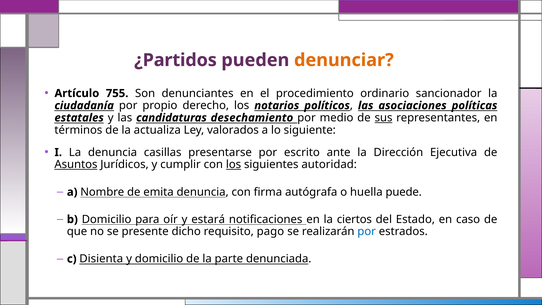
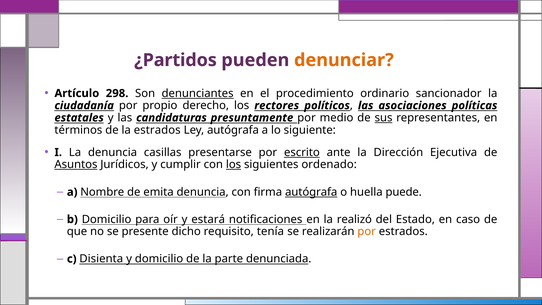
755: 755 -> 298
denunciantes underline: none -> present
notarios: notarios -> rectores
desechamiento: desechamiento -> presuntamente
la actualiza: actualiza -> estrados
Ley valorados: valorados -> autógrafa
escrito underline: none -> present
autoridad: autoridad -> ordenado
autógrafa at (311, 192) underline: none -> present
ciertos: ciertos -> realizó
pago: pago -> tenía
por at (367, 232) colour: blue -> orange
